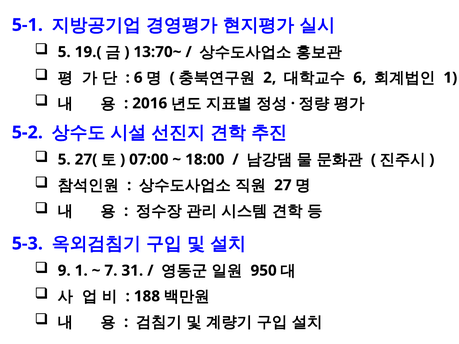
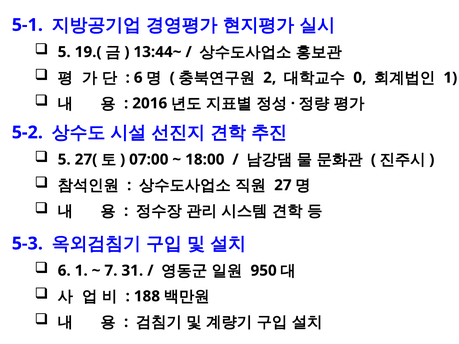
13:70~: 13:70~ -> 13:44~
6 at (360, 78): 6 -> 0
9 at (64, 271): 9 -> 6
